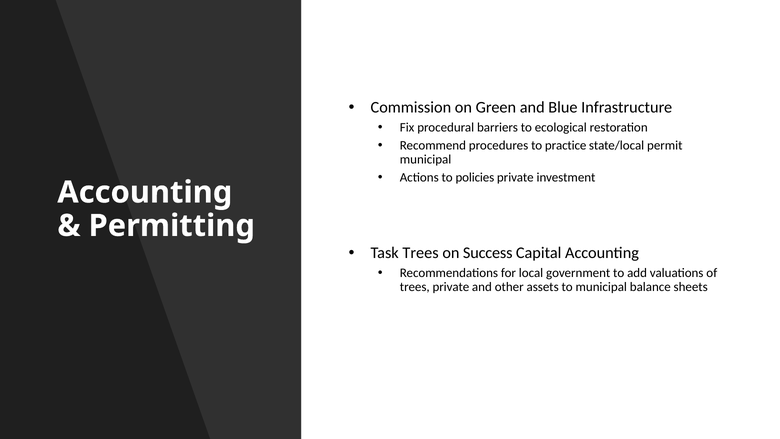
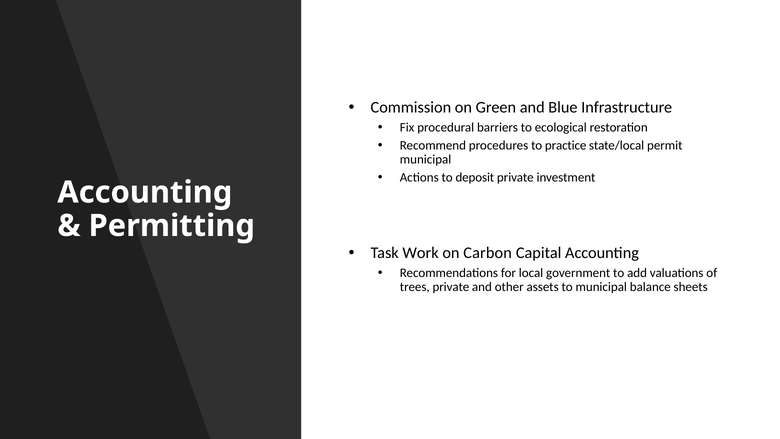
policies: policies -> deposit
Task Trees: Trees -> Work
Success: Success -> Carbon
